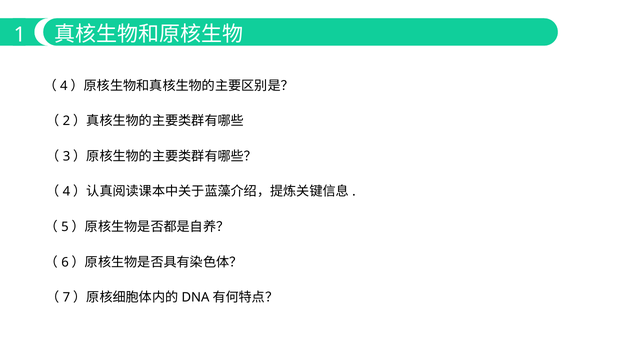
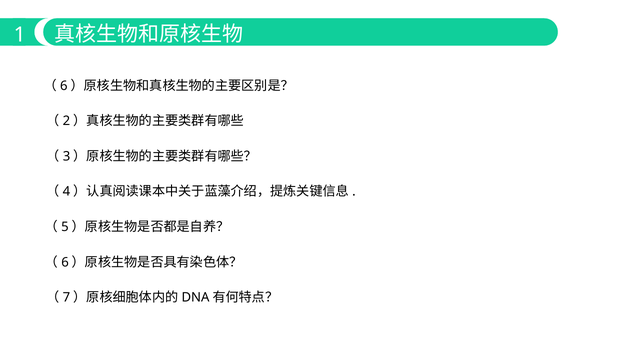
4 at (64, 86): 4 -> 6
